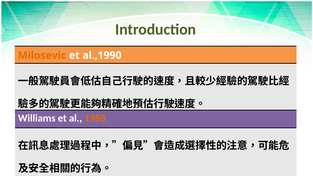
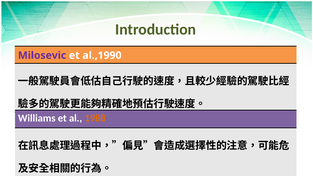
Milosevic colour: orange -> purple
